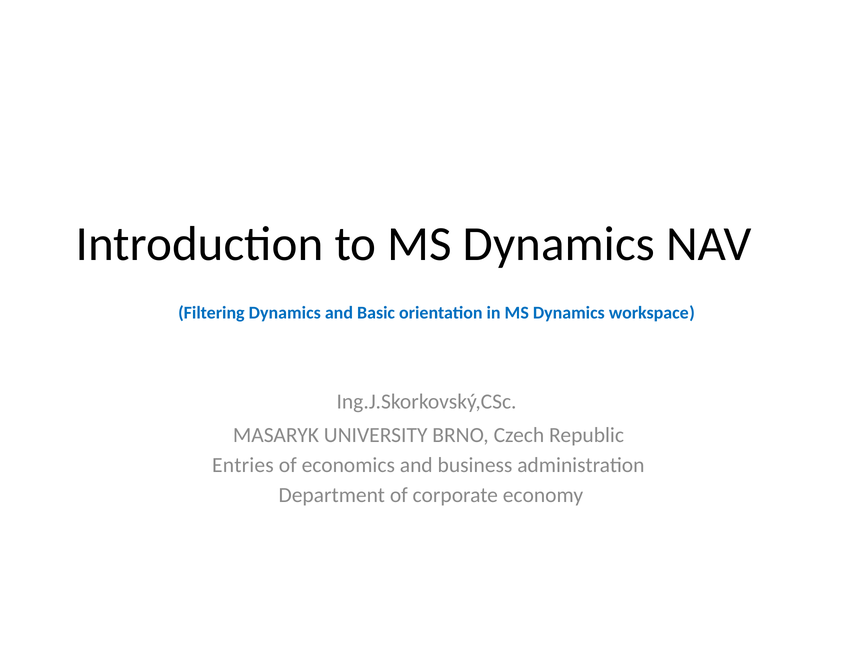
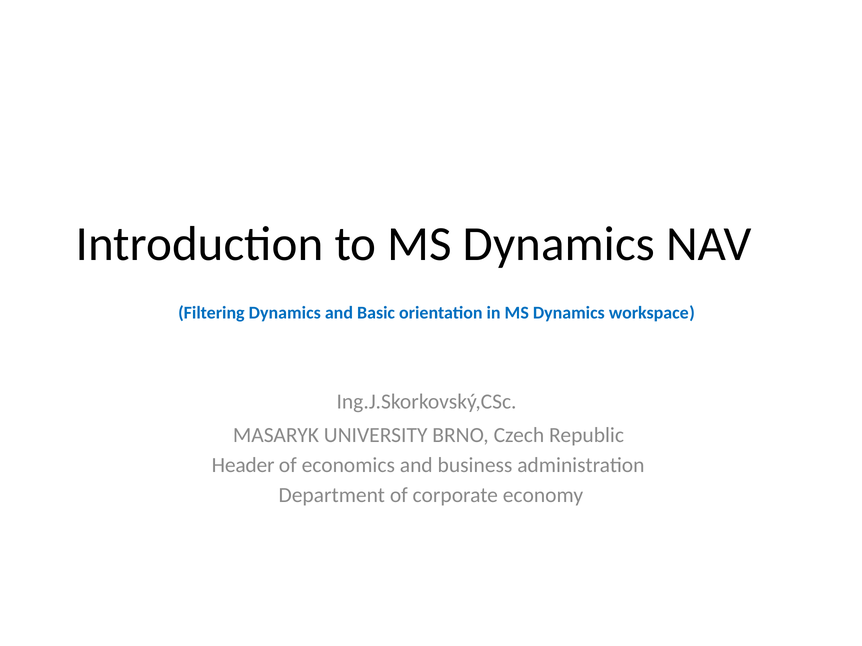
Entries: Entries -> Header
